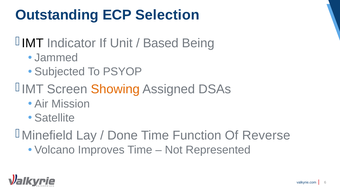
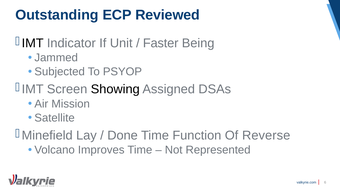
Selection: Selection -> Reviewed
Based: Based -> Faster
Showing colour: orange -> black
